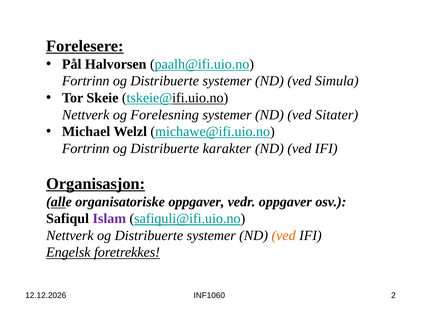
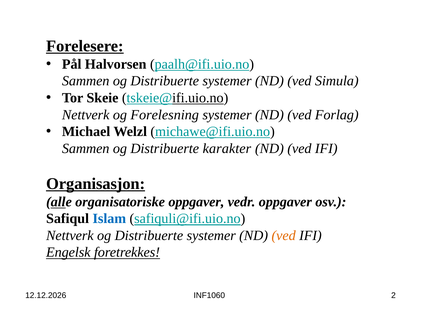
Fortrinn at (86, 81): Fortrinn -> Sammen
Sitater: Sitater -> Forlag
Fortrinn at (86, 148): Fortrinn -> Sammen
Islam colour: purple -> blue
